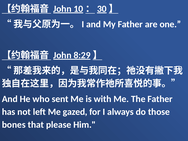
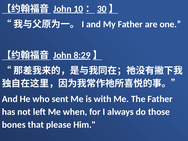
gazed: gazed -> when
